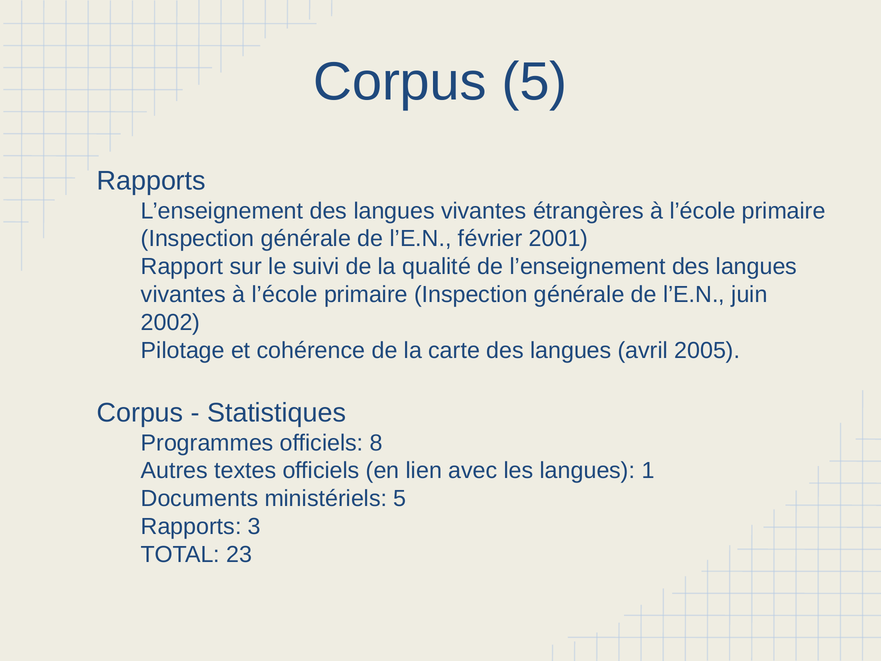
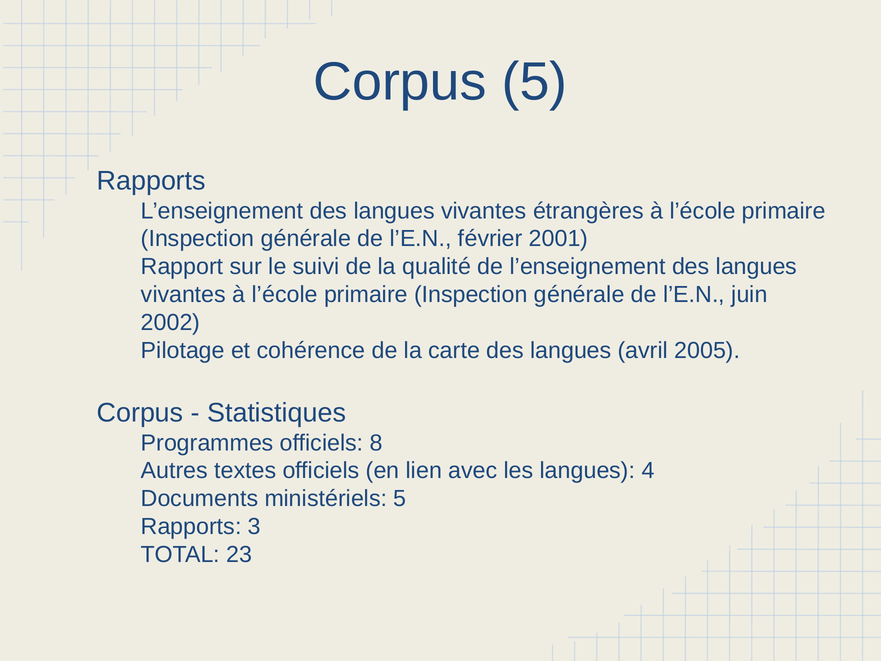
1: 1 -> 4
